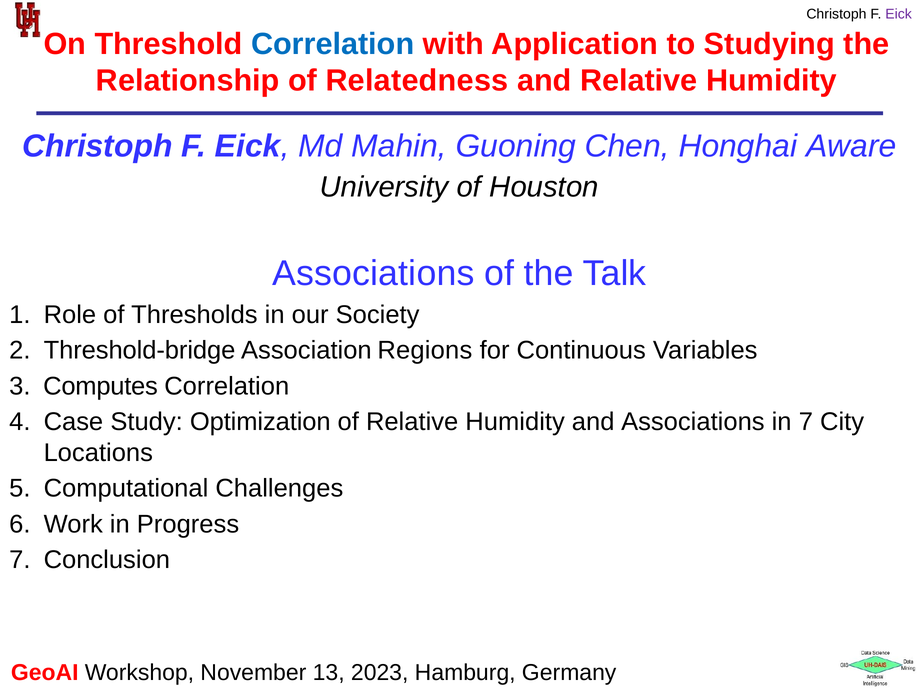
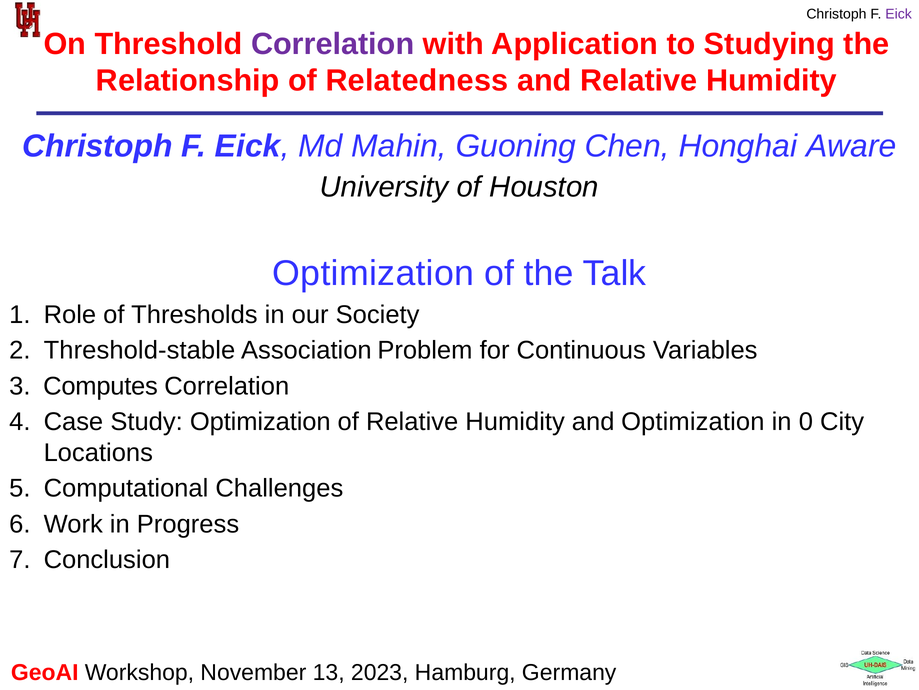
Correlation at (333, 44) colour: blue -> purple
Associations at (373, 273): Associations -> Optimization
Threshold-bridge: Threshold-bridge -> Threshold-stable
Regions: Regions -> Problem
and Associations: Associations -> Optimization
in 7: 7 -> 0
